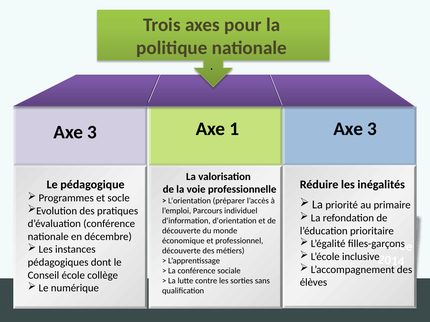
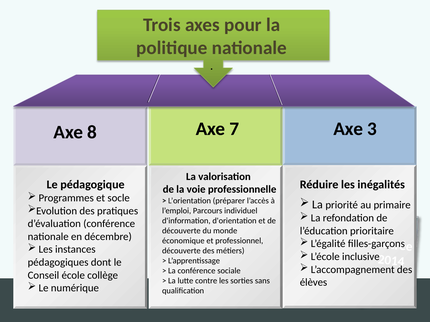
1: 1 -> 7
3 at (92, 132): 3 -> 8
